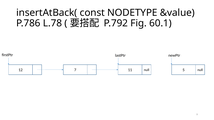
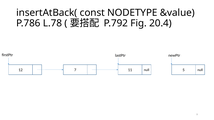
60.1: 60.1 -> 20.4
